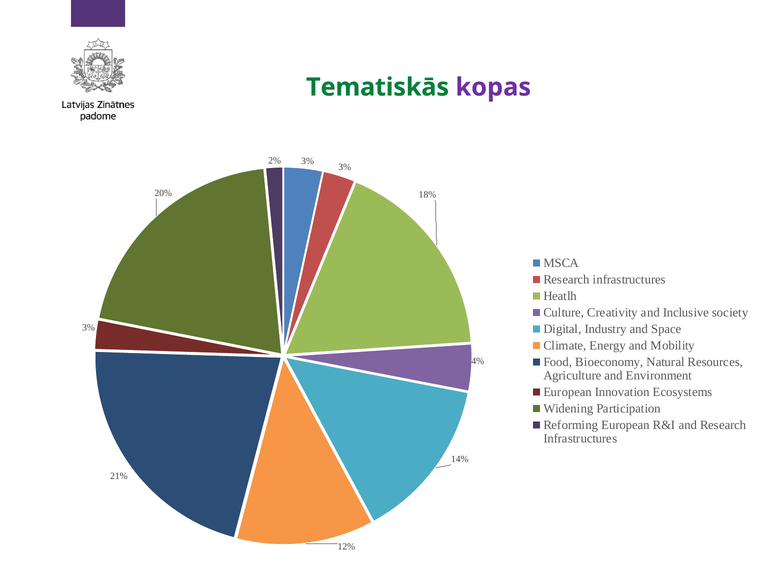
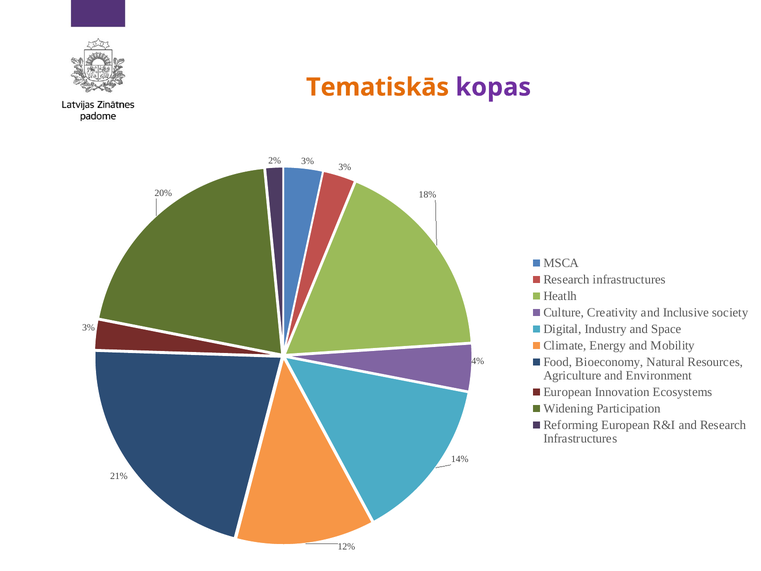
Tematiskās colour: green -> orange
